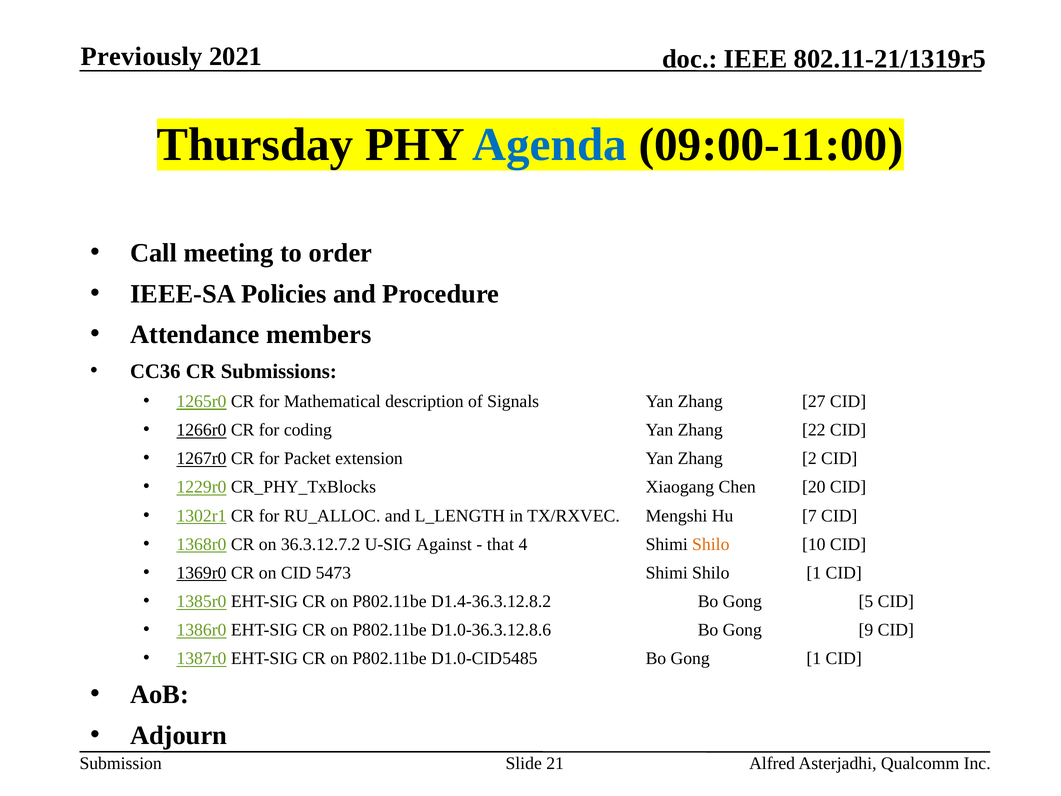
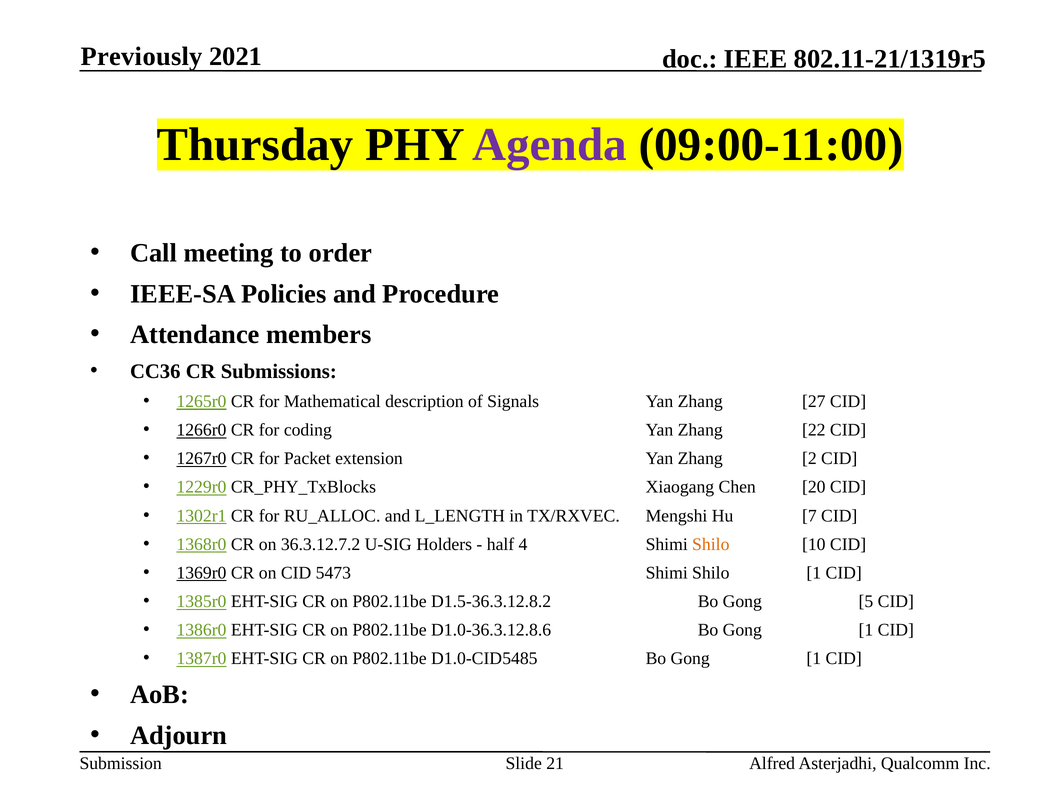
Agenda colour: blue -> purple
Against: Against -> Holders
that: that -> half
D1.4-36.3.12.8.2: D1.4-36.3.12.8.2 -> D1.5-36.3.12.8.2
D1.0-36.3.12.8.6 Bo Gong 9: 9 -> 1
